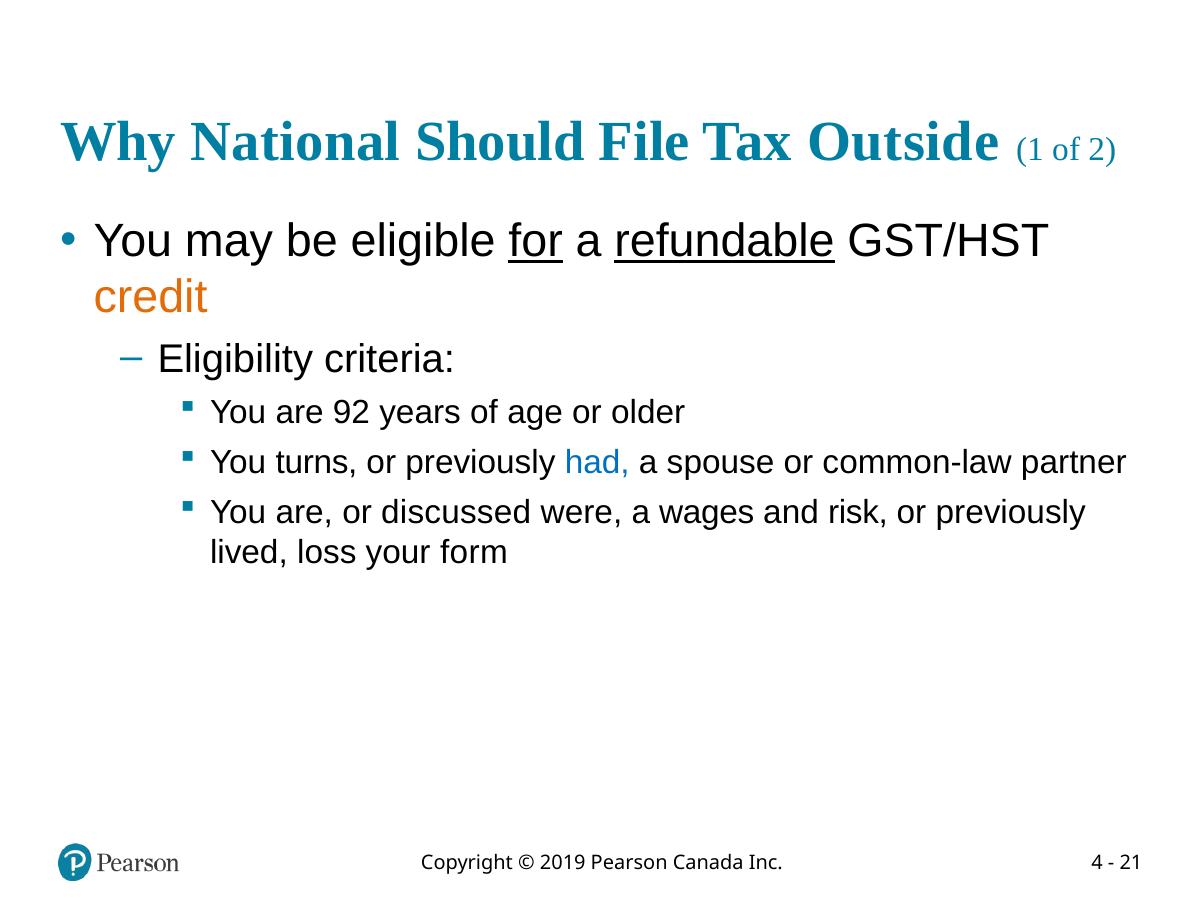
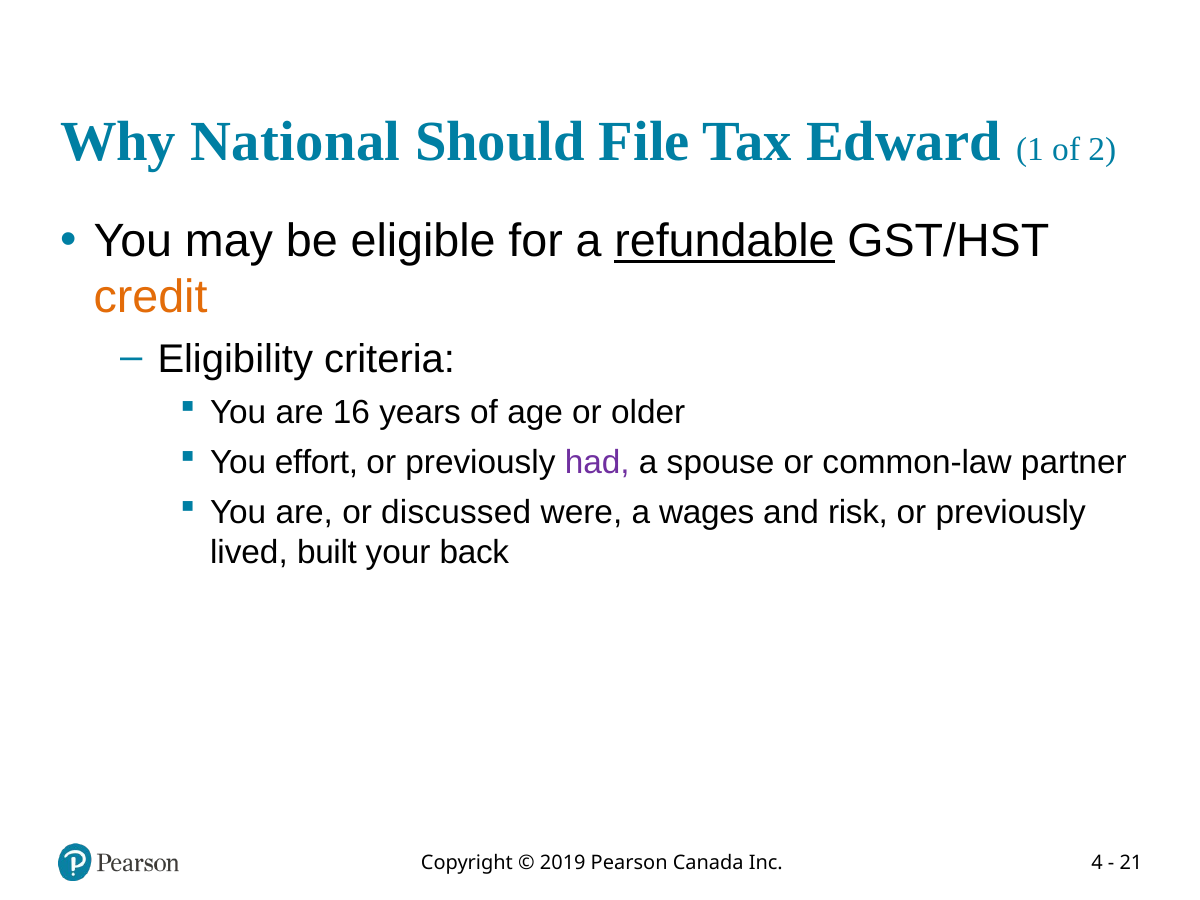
Outside: Outside -> Edward
for underline: present -> none
92: 92 -> 16
turns: turns -> effort
had colour: blue -> purple
loss: loss -> built
form: form -> back
